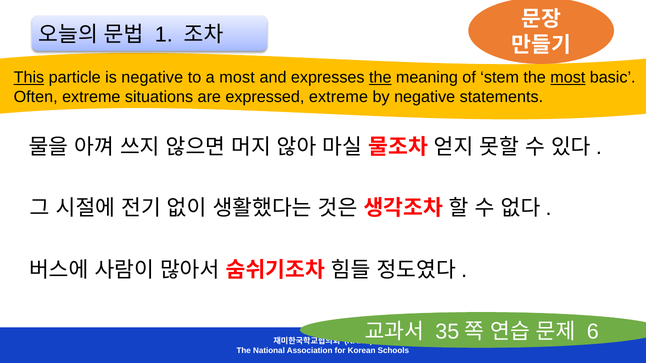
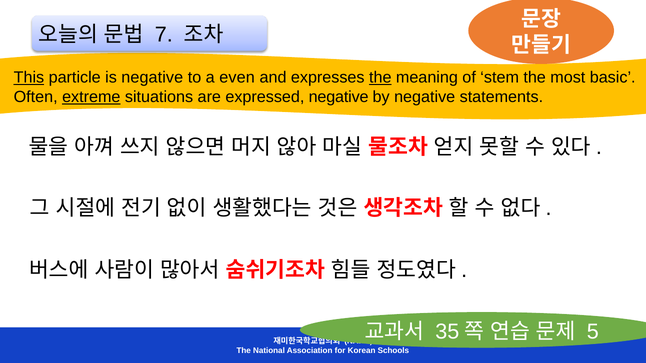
1: 1 -> 7
a most: most -> even
most at (568, 78) underline: present -> none
extreme at (91, 97) underline: none -> present
expressed extreme: extreme -> negative
6: 6 -> 5
